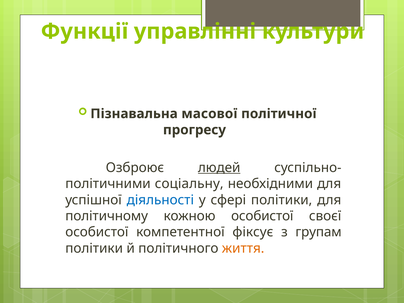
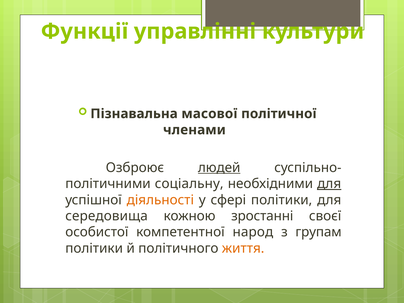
прогресу: прогресу -> членами
для at (329, 184) underline: none -> present
діяльності colour: blue -> orange
політичному: політичному -> середовища
кожною особистої: особистої -> зростанні
фіксує: фіксує -> народ
